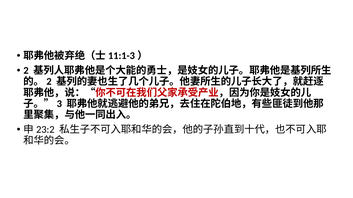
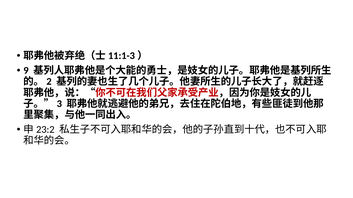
2: 2 -> 9
